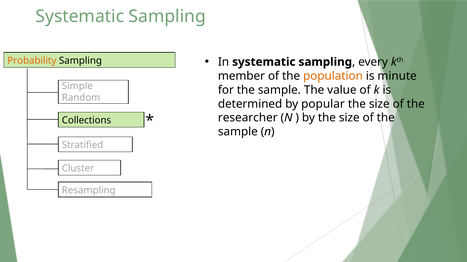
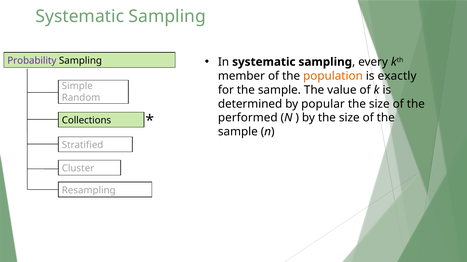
Probability colour: orange -> purple
minute: minute -> exactly
researcher: researcher -> performed
